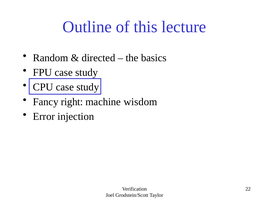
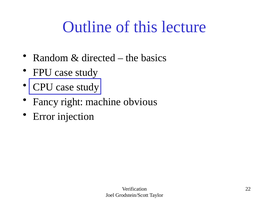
wisdom: wisdom -> obvious
